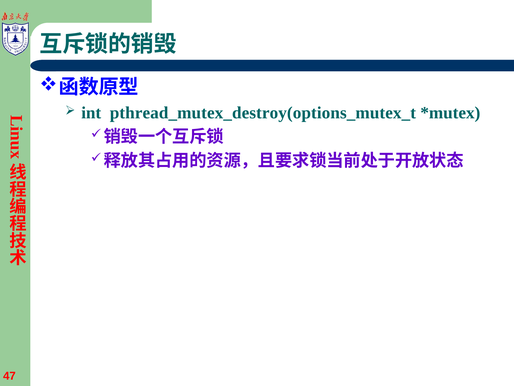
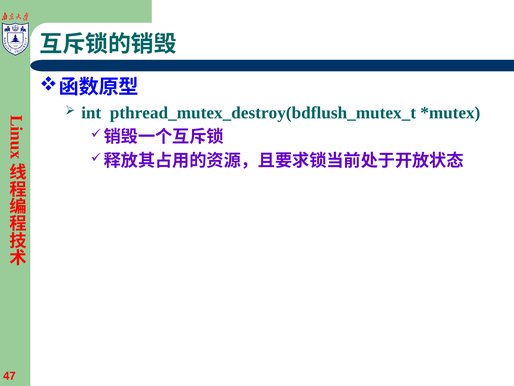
pthread_mutex_destroy(options_mutex_t: pthread_mutex_destroy(options_mutex_t -> pthread_mutex_destroy(bdflush_mutex_t
